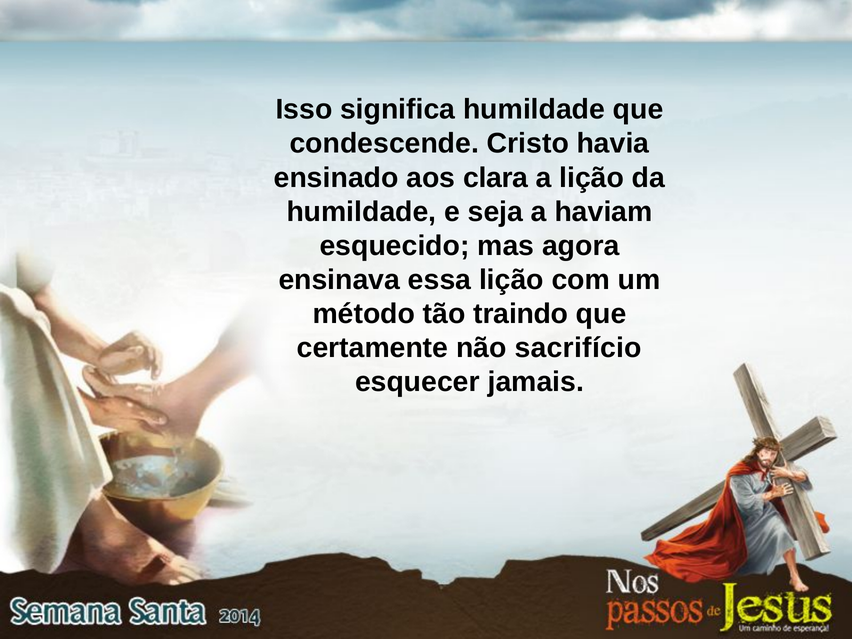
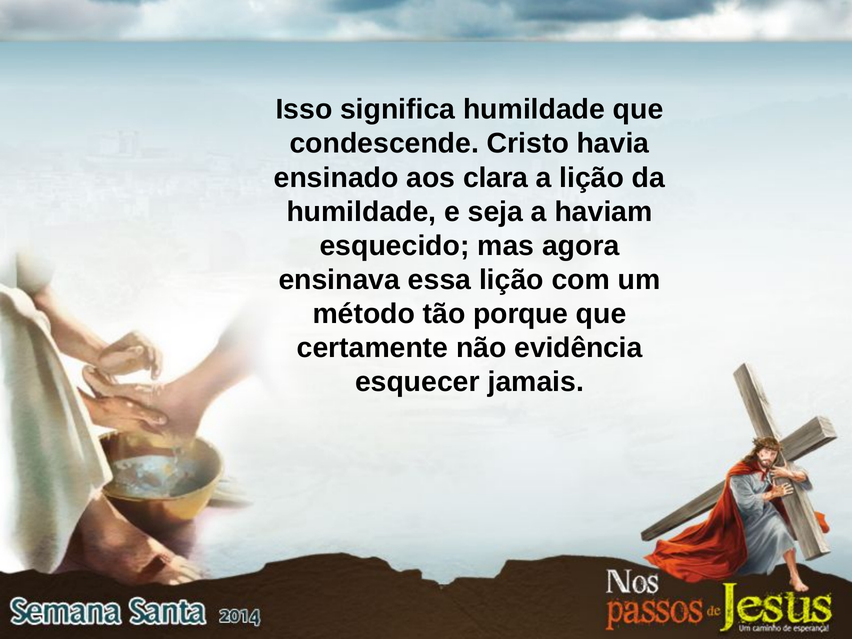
traindo: traindo -> porque
sacrifício: sacrifício -> evidência
